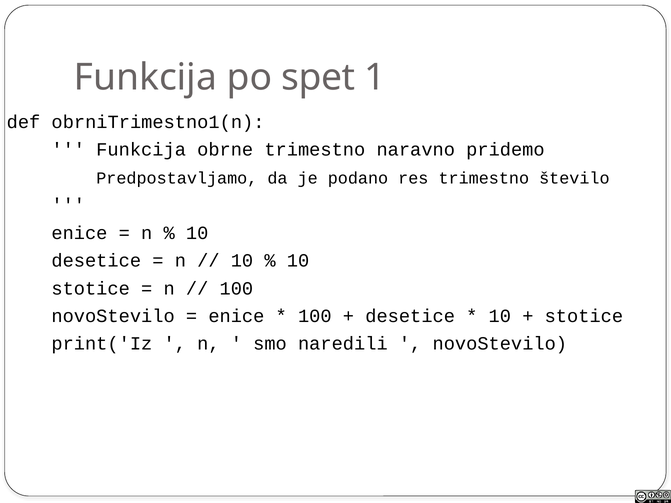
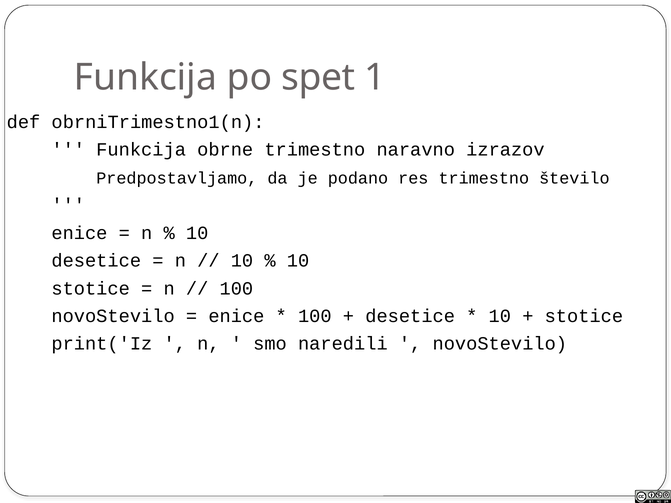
pridemo: pridemo -> izrazov
